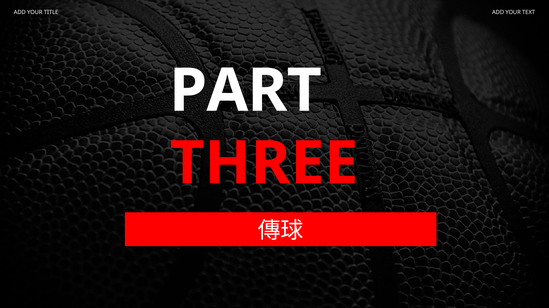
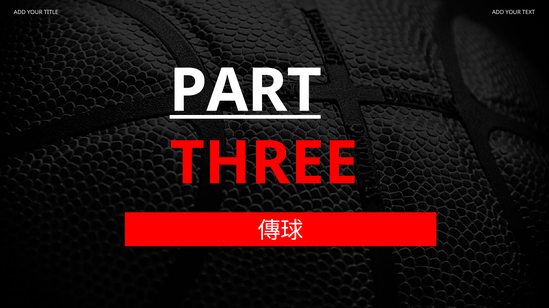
PART underline: none -> present
